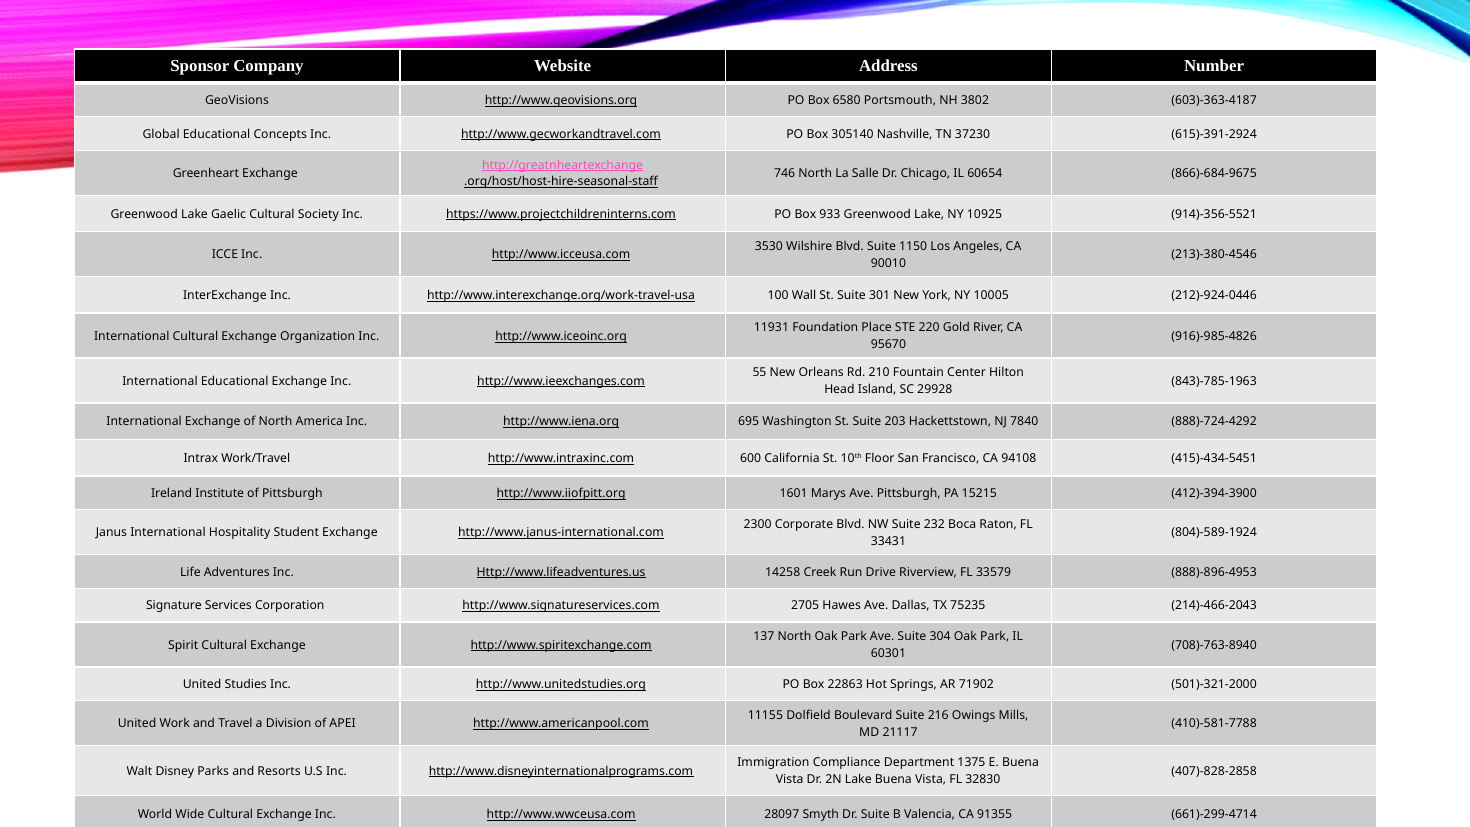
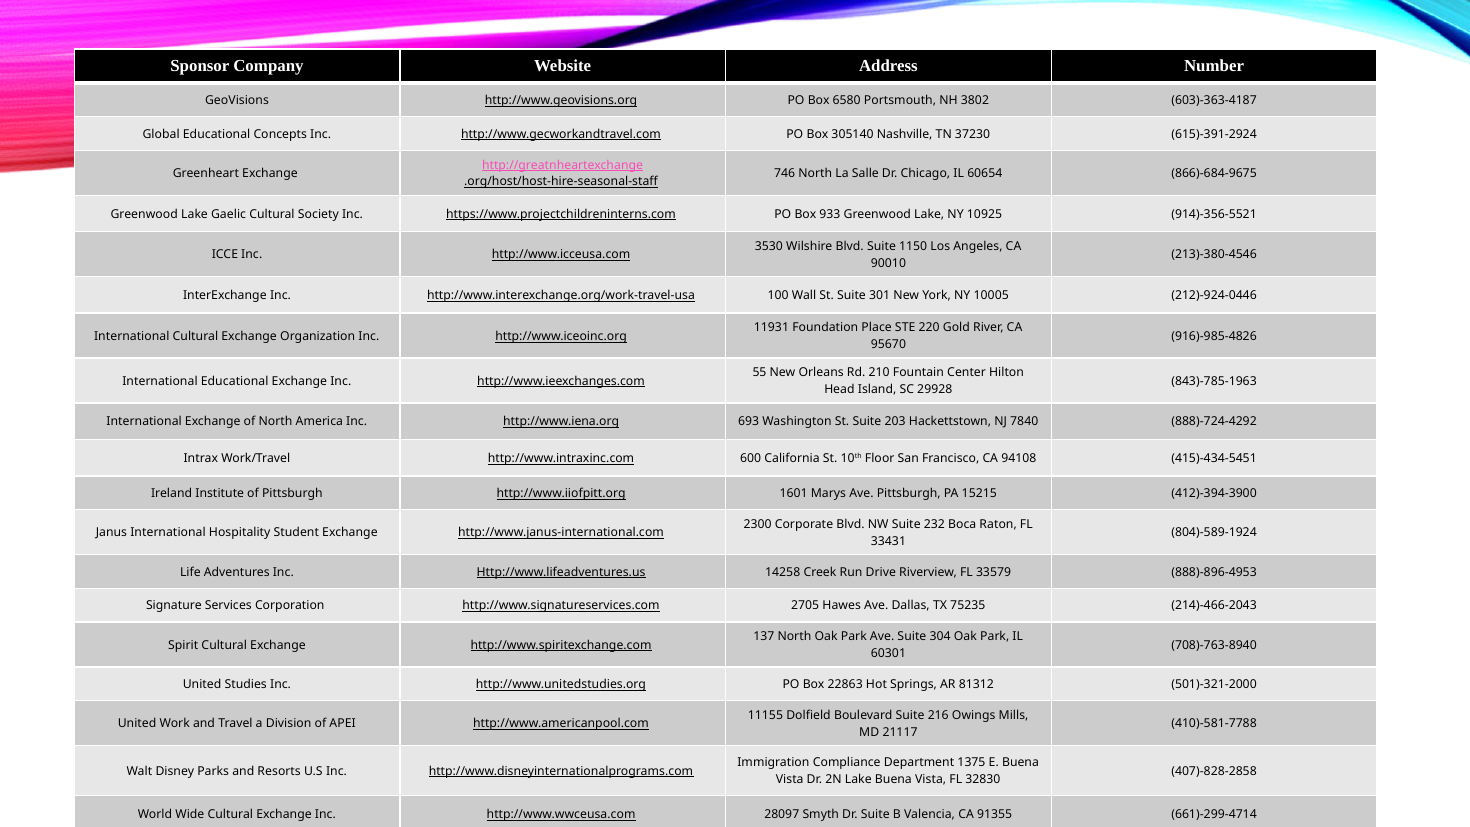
695: 695 -> 693
71902: 71902 -> 81312
